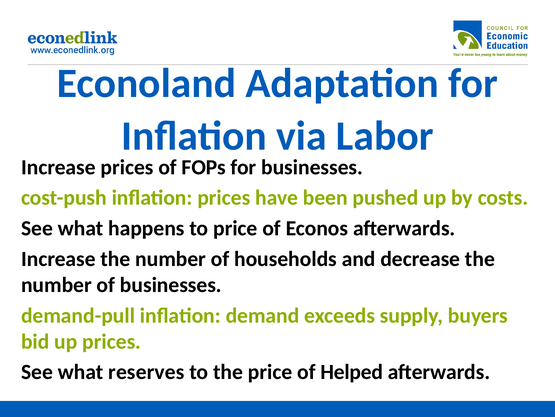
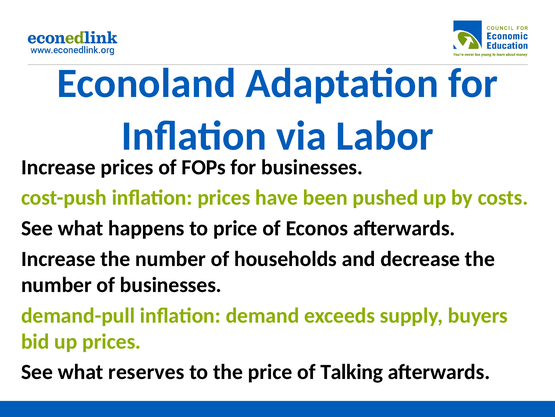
Helped: Helped -> Talking
